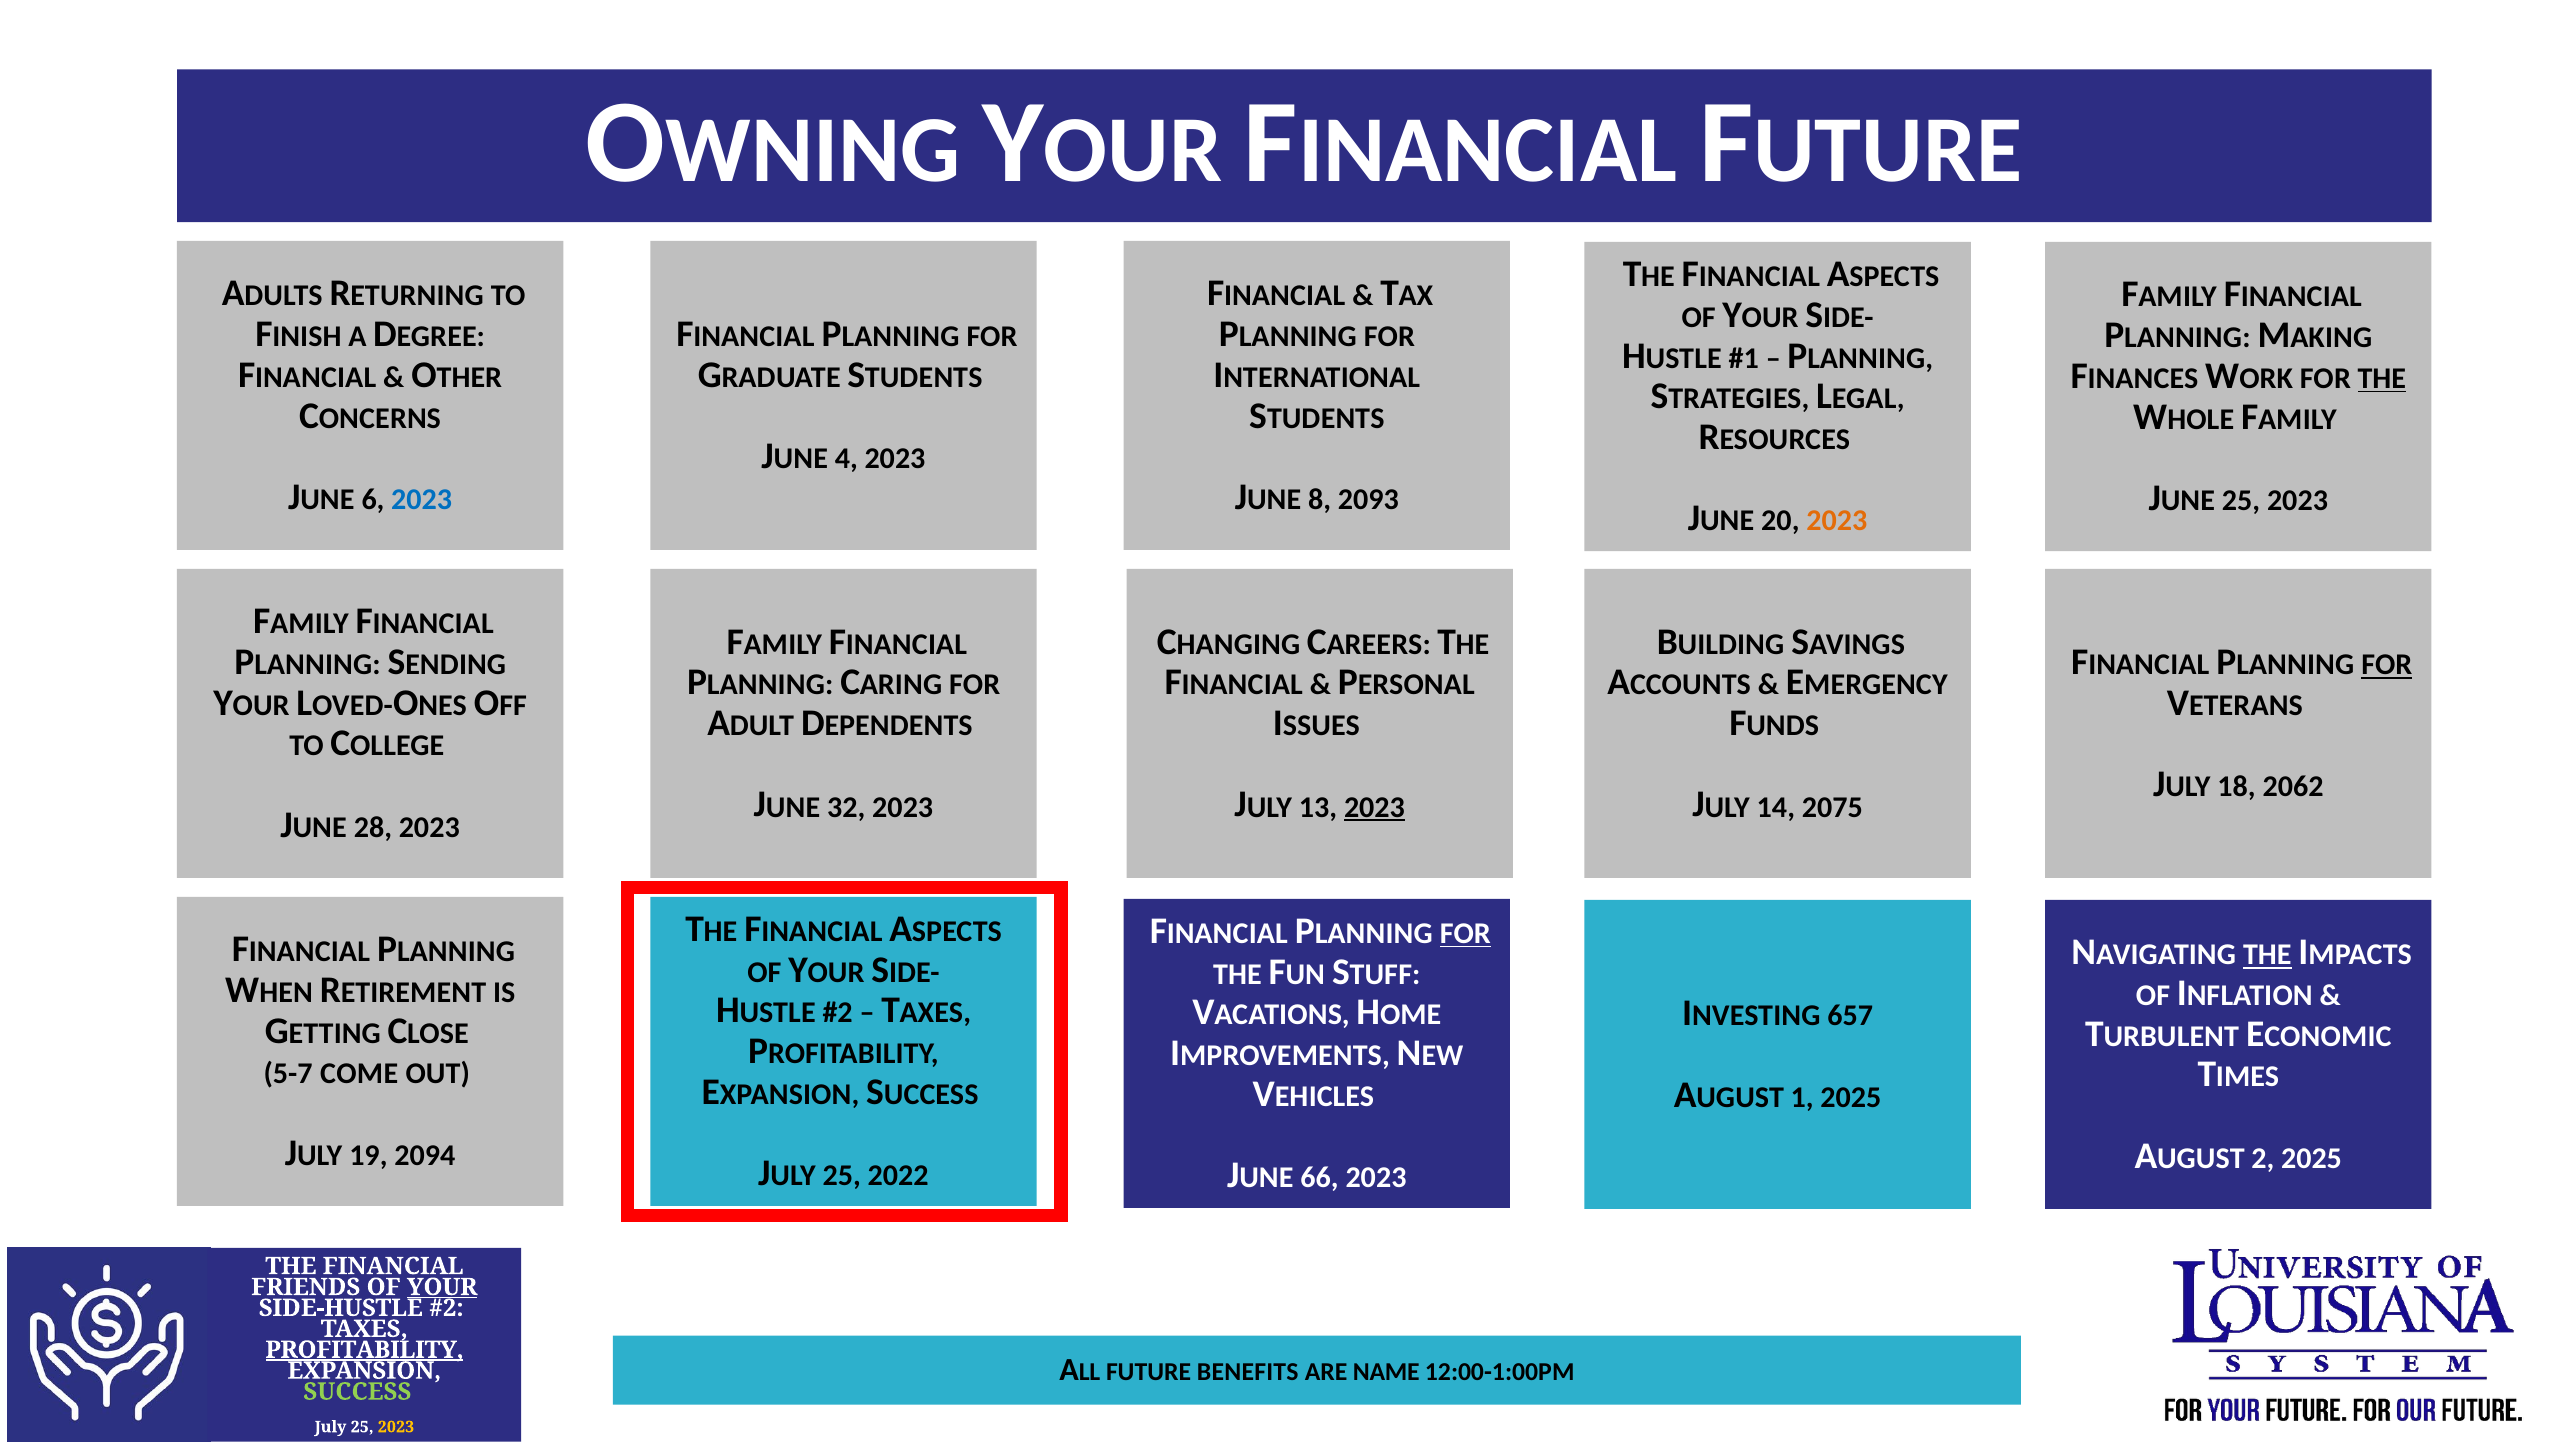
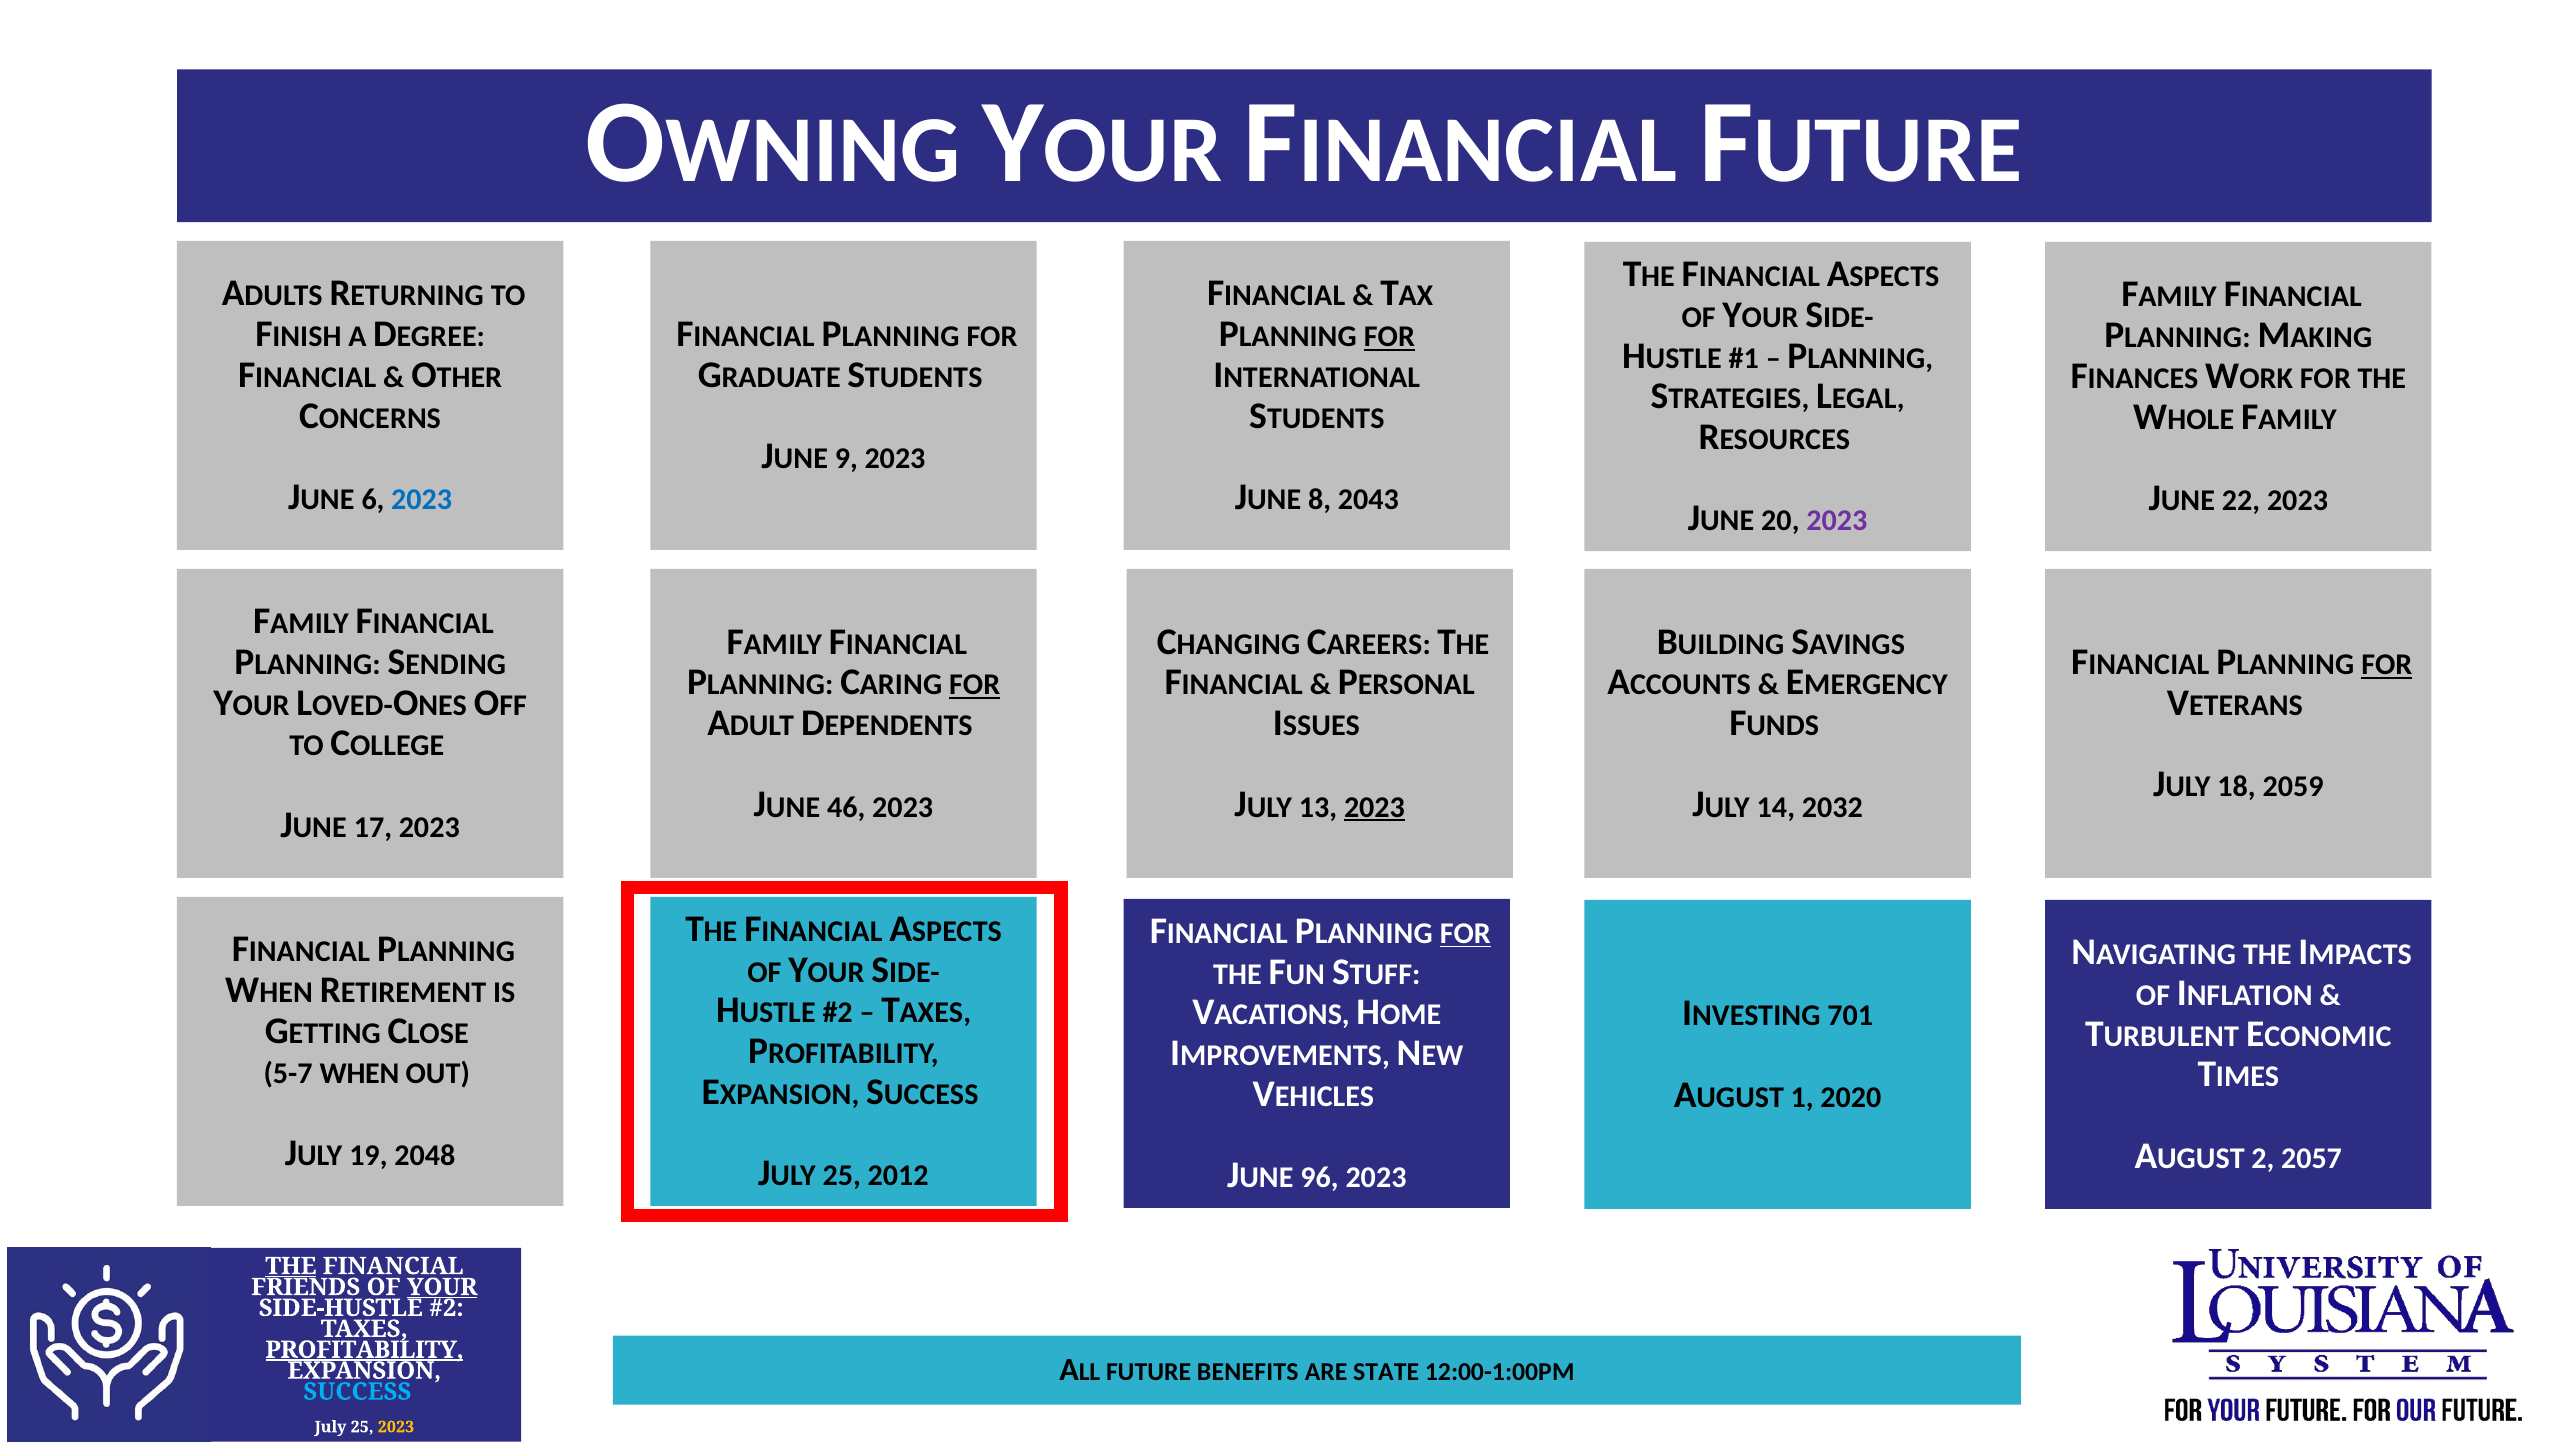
FOR at (1389, 337) underline: none -> present
THE at (2382, 378) underline: present -> none
4: 4 -> 9
2093: 2093 -> 2043
25 at (2241, 500): 25 -> 22
2023 at (1837, 521) colour: orange -> purple
FOR at (975, 685) underline: none -> present
2062: 2062 -> 2059
32: 32 -> 46
2075: 2075 -> 2032
28: 28 -> 17
THE at (2267, 955) underline: present -> none
657: 657 -> 701
COME: COME -> WHEN
1 2025: 2025 -> 2020
2094: 2094 -> 2048
2 2025: 2025 -> 2057
2022: 2022 -> 2012
66: 66 -> 96
THE at (291, 1266) underline: none -> present
NAME: NAME -> STATE
SUCCESS colour: light green -> light blue
